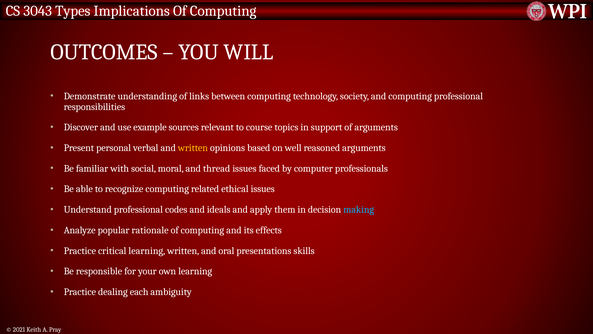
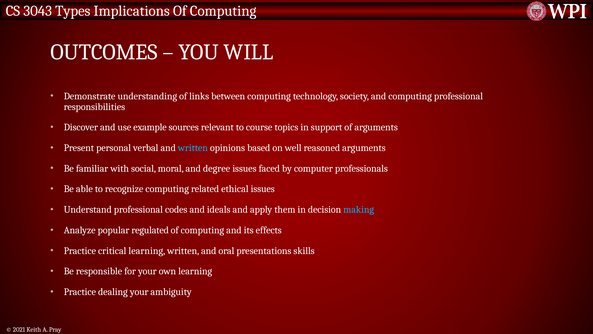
written at (193, 148) colour: yellow -> light blue
thread: thread -> degree
rationale: rationale -> regulated
dealing each: each -> your
